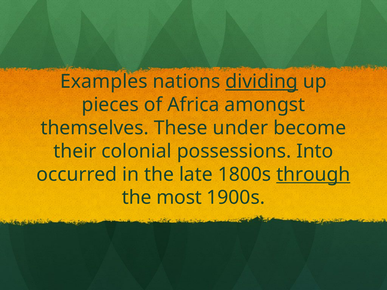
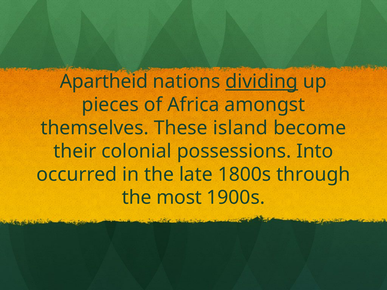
Examples: Examples -> Apartheid
under: under -> island
through underline: present -> none
